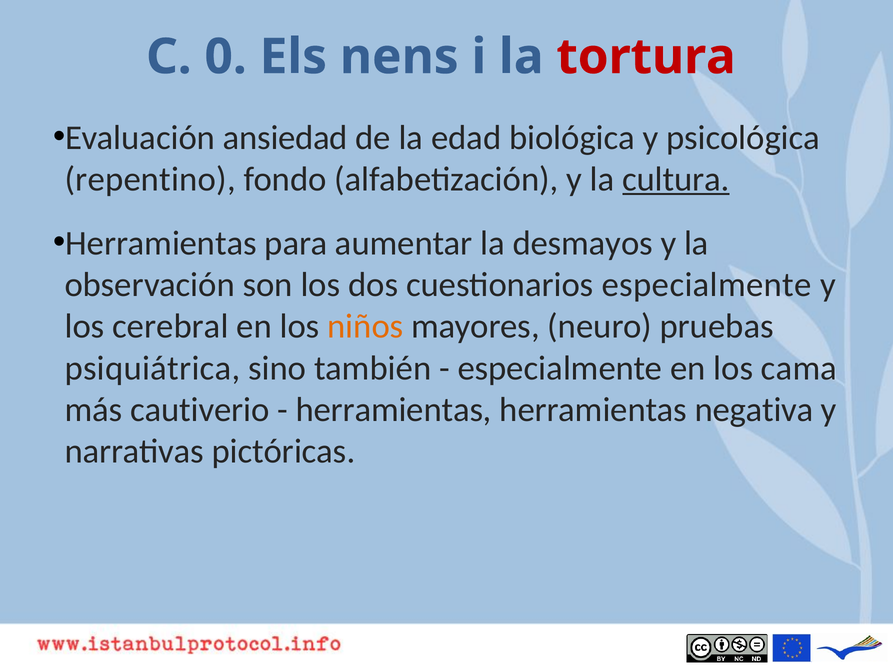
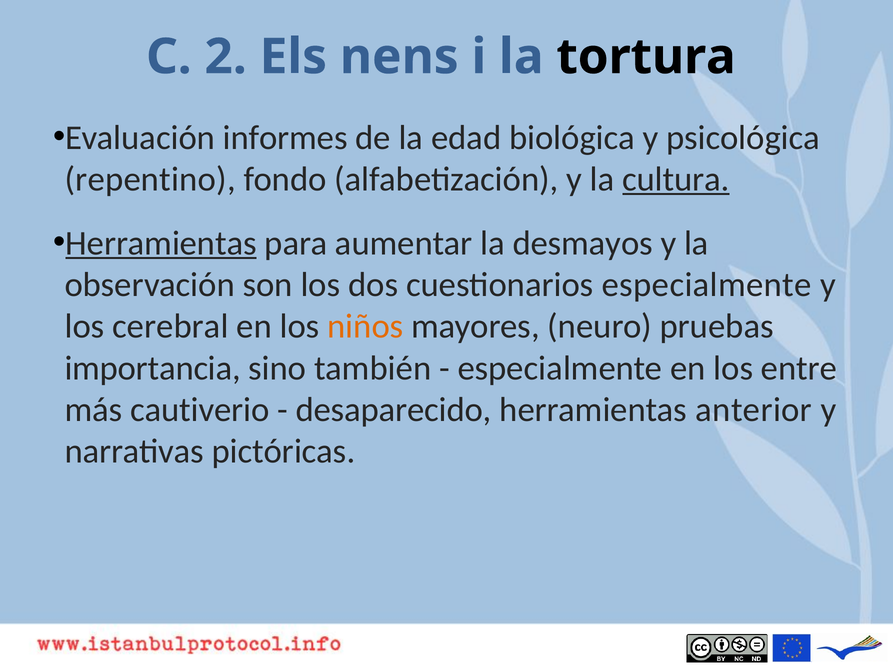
0: 0 -> 2
tortura colour: red -> black
ansiedad: ansiedad -> informes
Herramientas at (161, 243) underline: none -> present
psiquiátrica: psiquiátrica -> importancia
cama: cama -> entre
herramientas at (394, 410): herramientas -> desaparecido
negativa: negativa -> anterior
